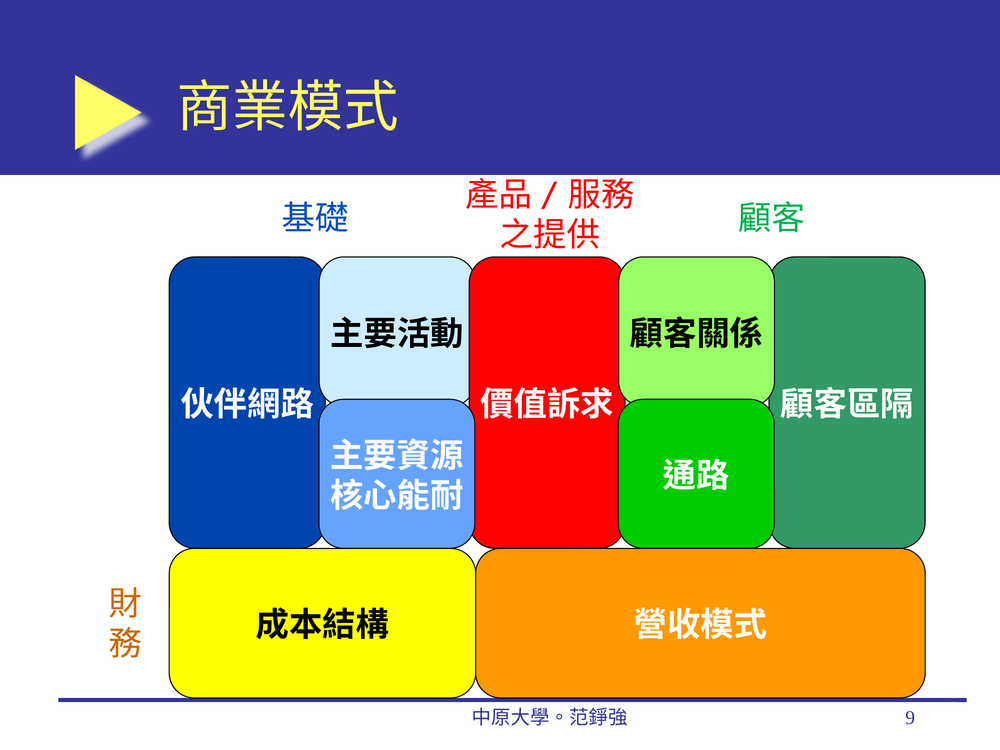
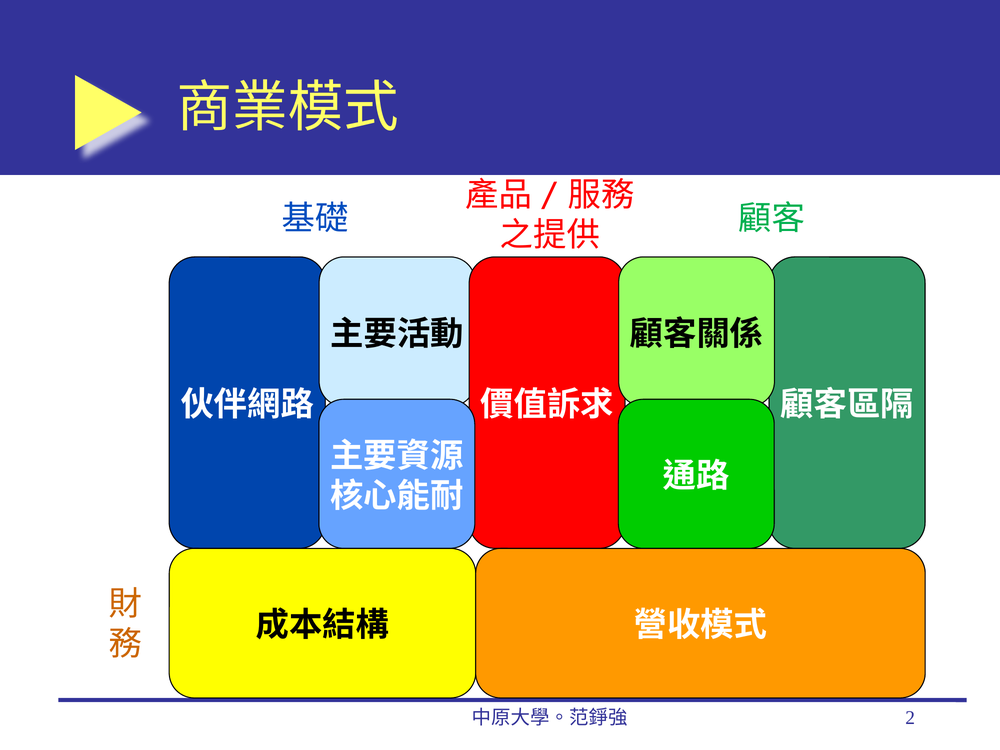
9: 9 -> 2
